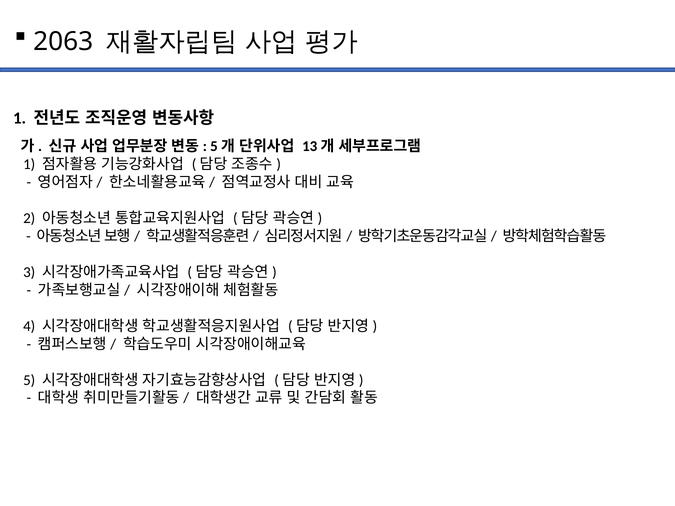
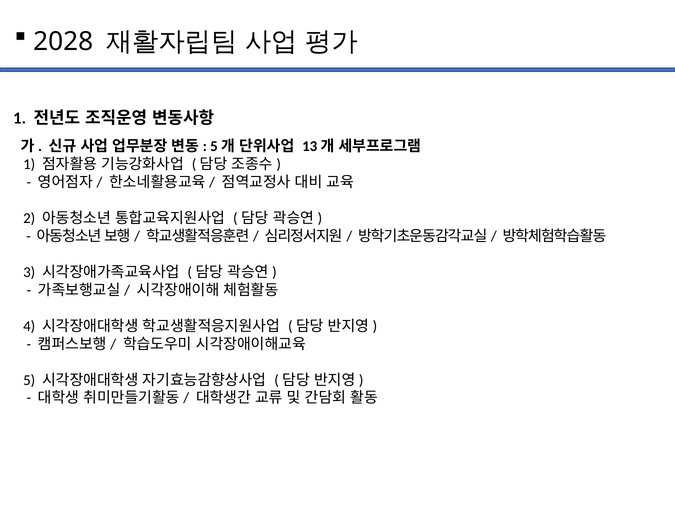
2063: 2063 -> 2028
